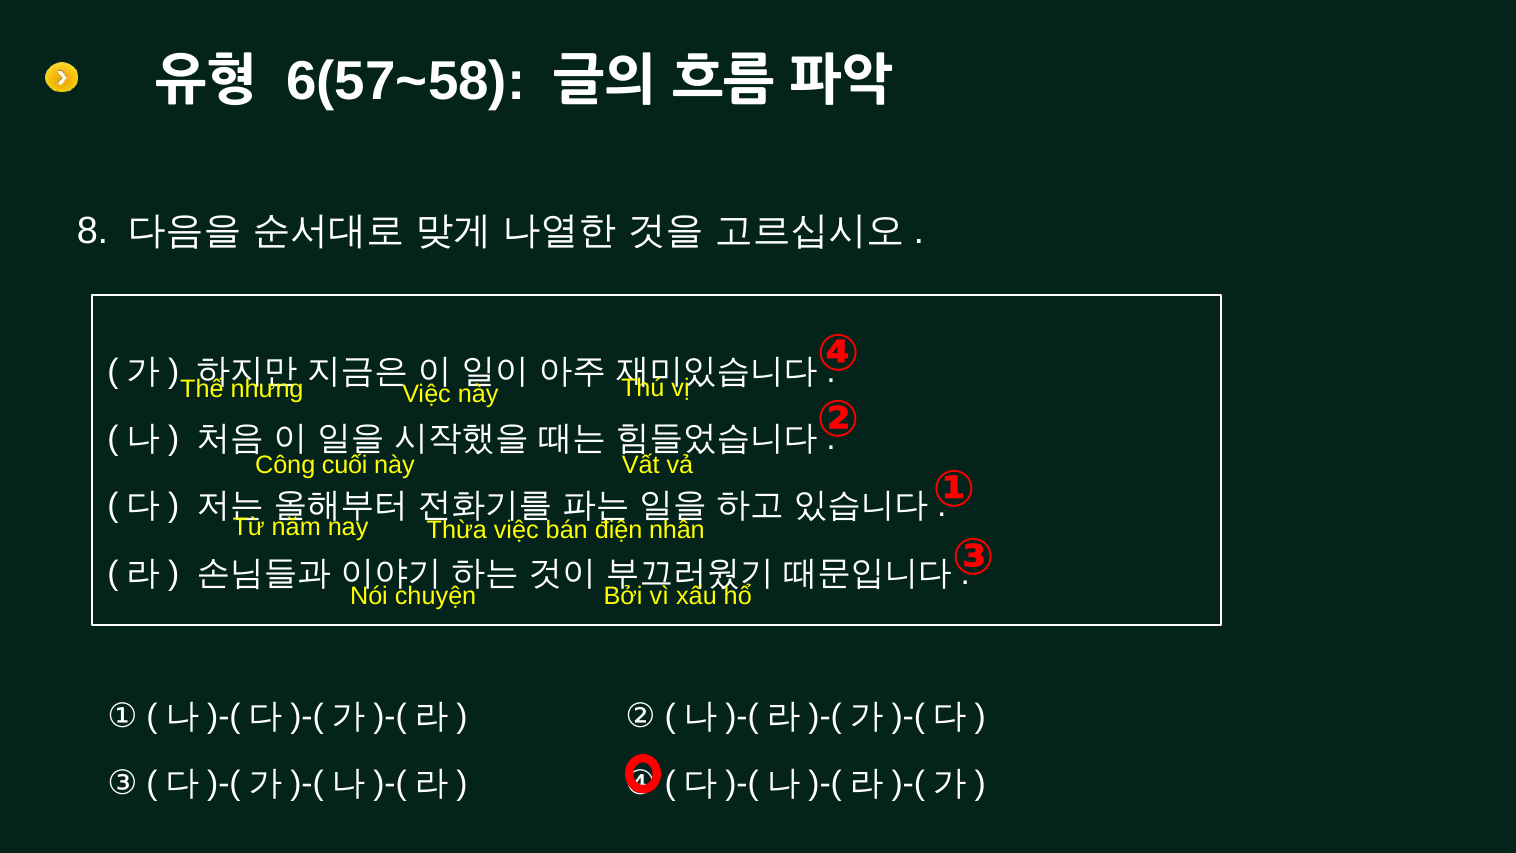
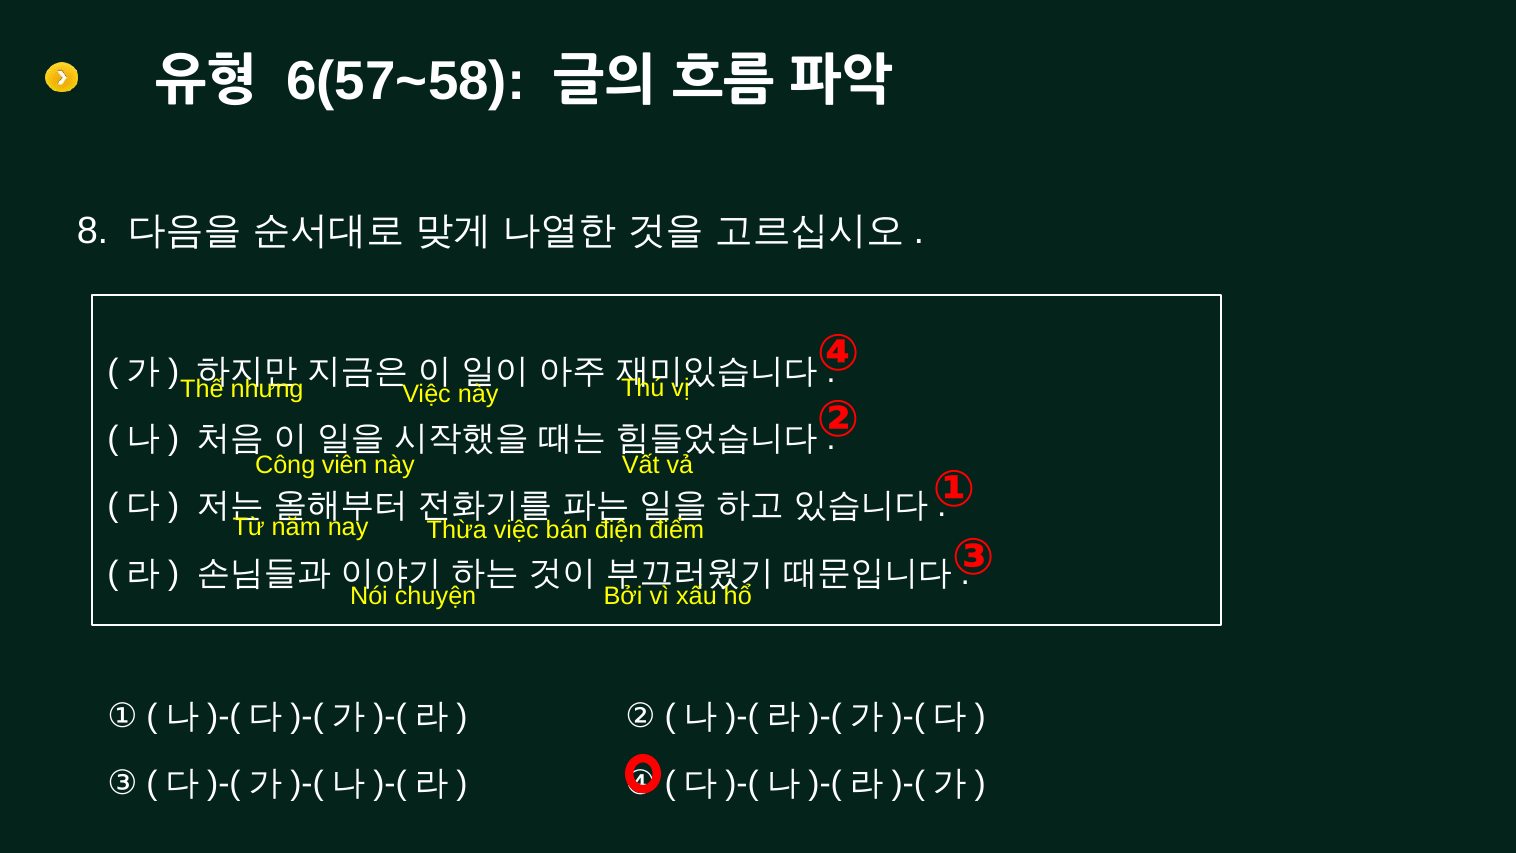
cuối: cuối -> viên
nhân: nhân -> điểm
